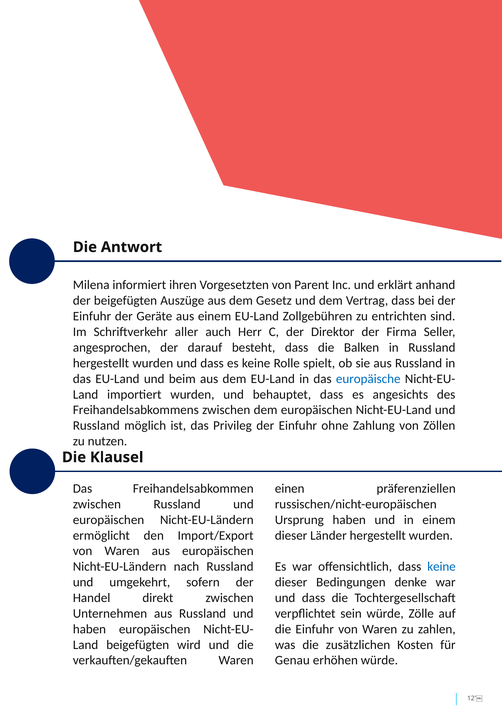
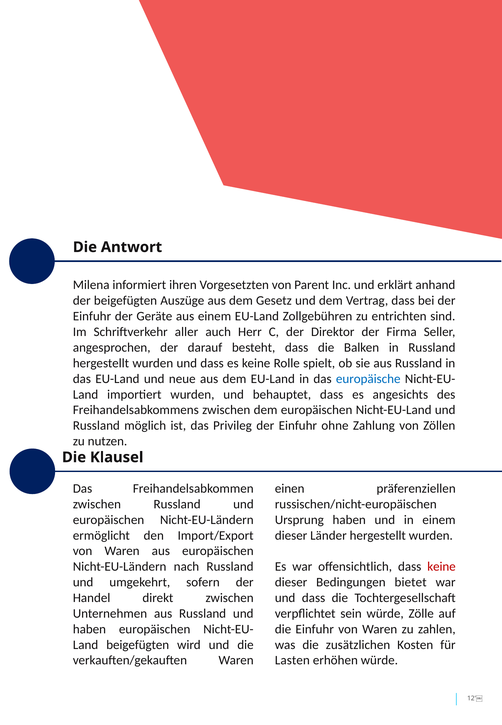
beim: beim -> neue
keine at (442, 567) colour: blue -> red
denke: denke -> bietet
Genau: Genau -> Lasten
